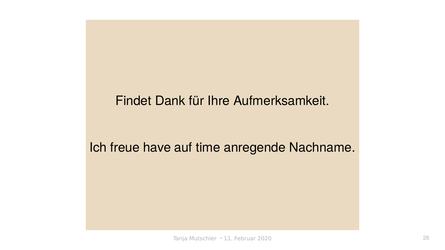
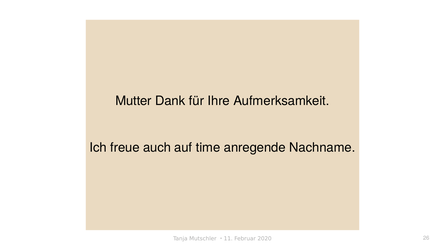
Findet: Findet -> Mutter
have: have -> auch
